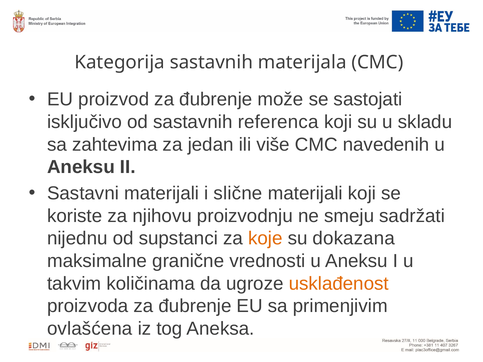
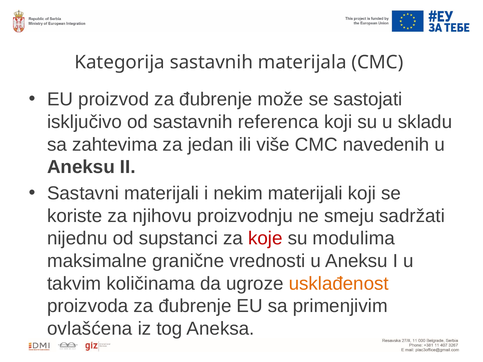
slične: slične -> nekim
koje colour: orange -> red
dokazana: dokazana -> modulima
